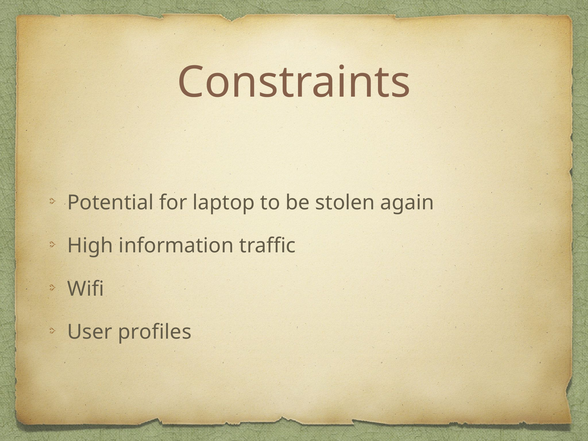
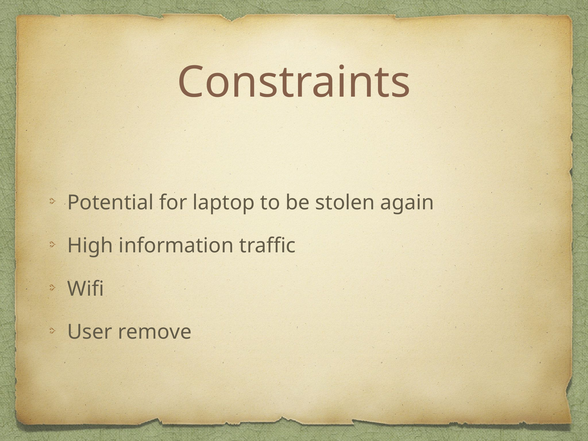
profiles: profiles -> remove
